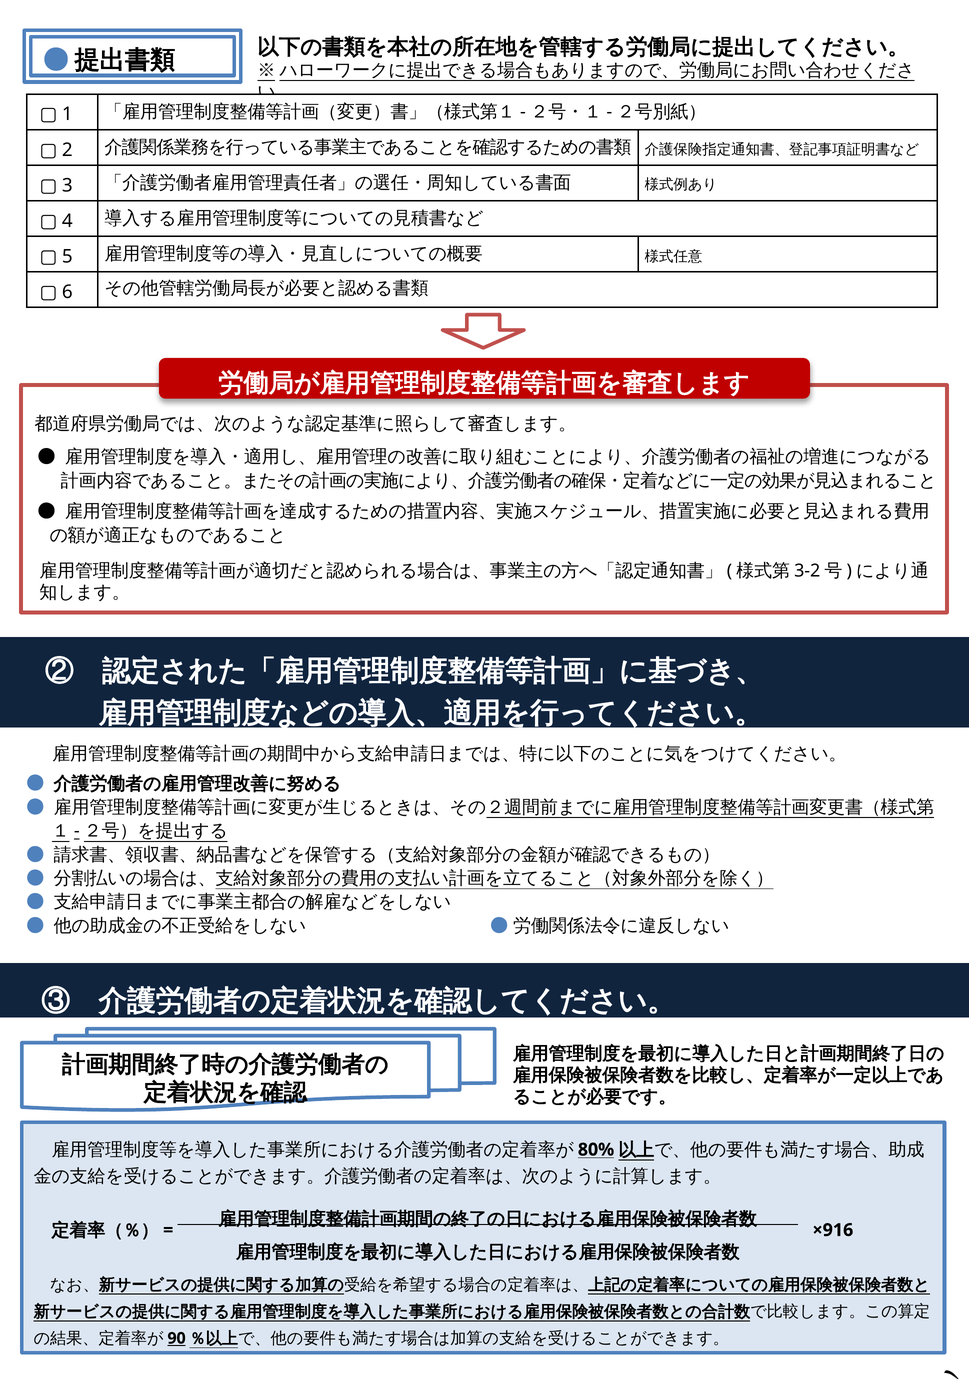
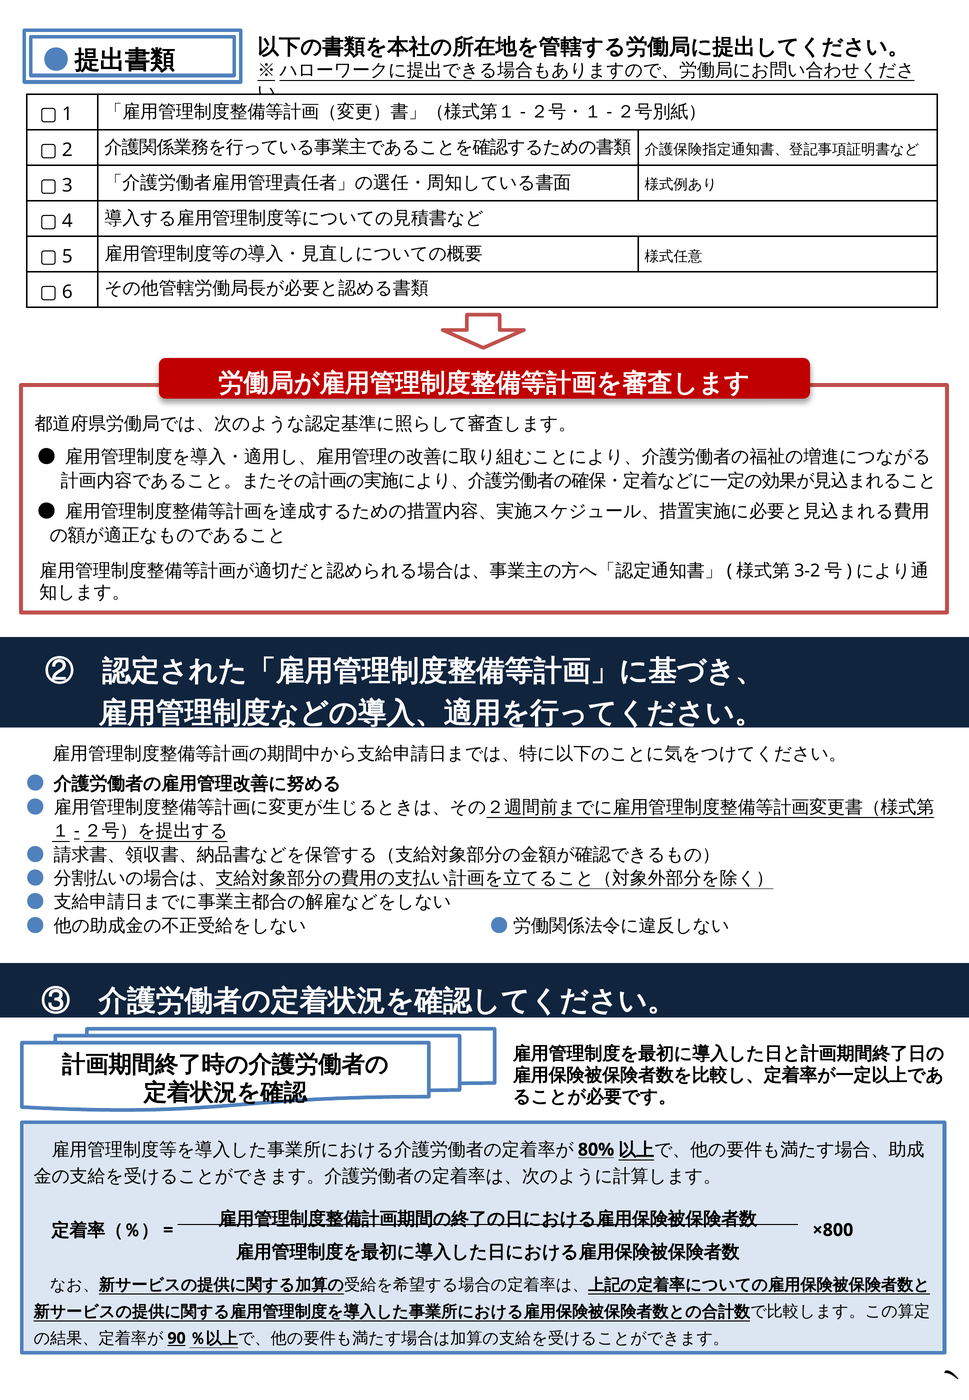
×916: ×916 -> ×800
